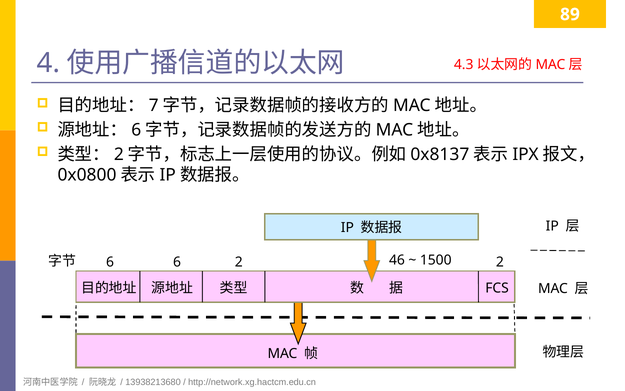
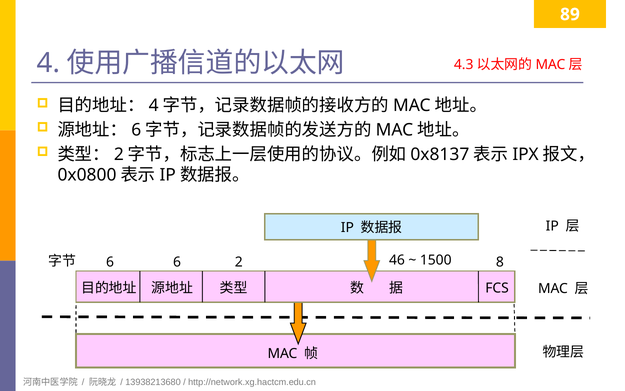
7 at (154, 106): 7 -> 4
2 2: 2 -> 8
